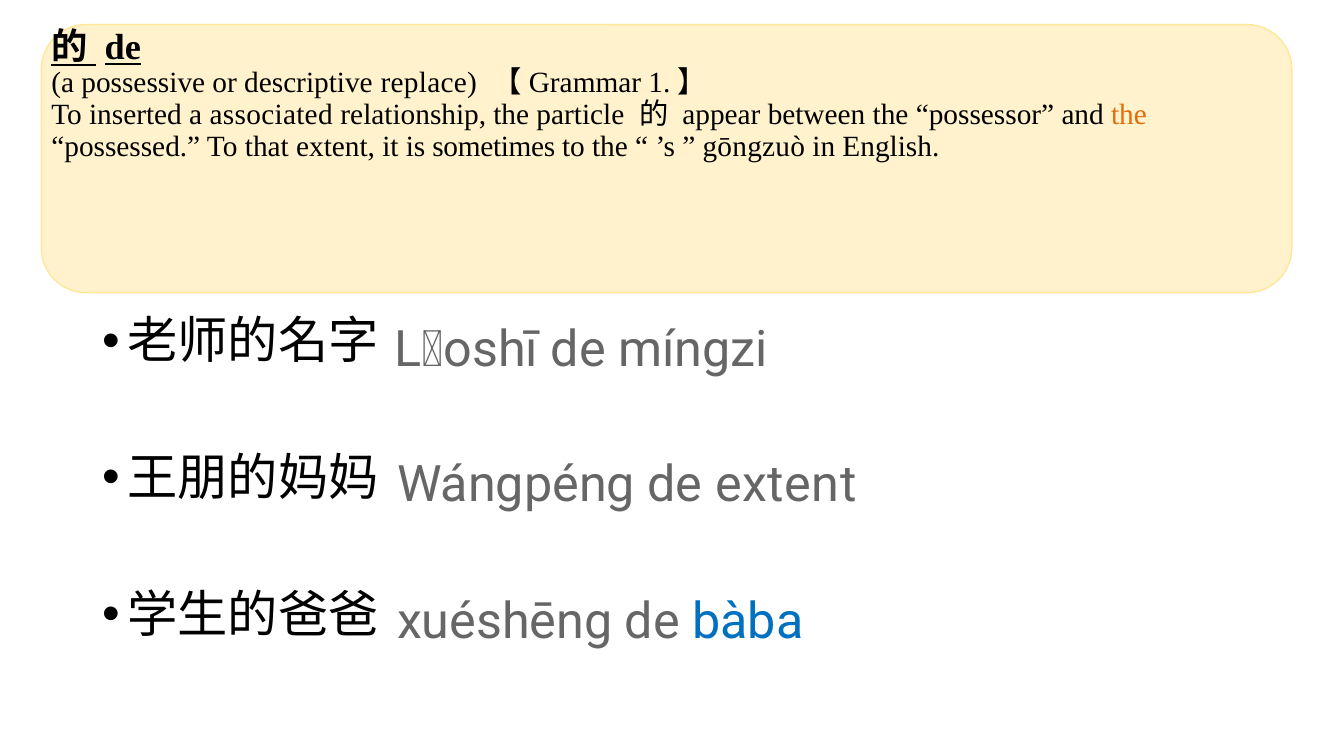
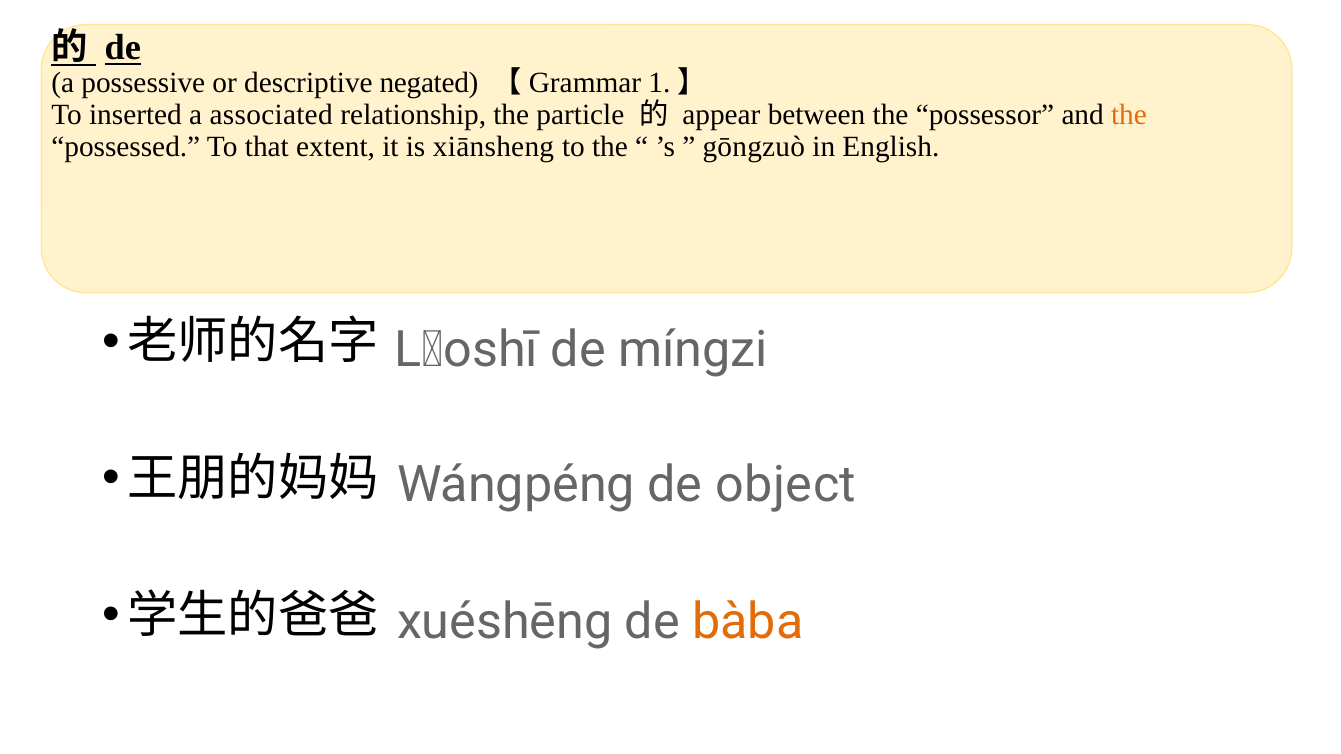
replace: replace -> negated
sometimes: sometimes -> xiānsheng
de extent: extent -> object
bàba colour: blue -> orange
